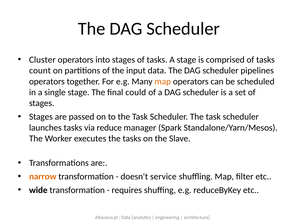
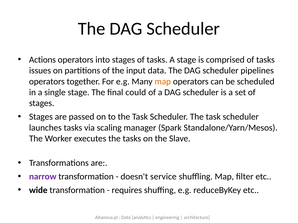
Cluster: Cluster -> Actions
count: count -> issues
reduce: reduce -> scaling
narrow colour: orange -> purple
